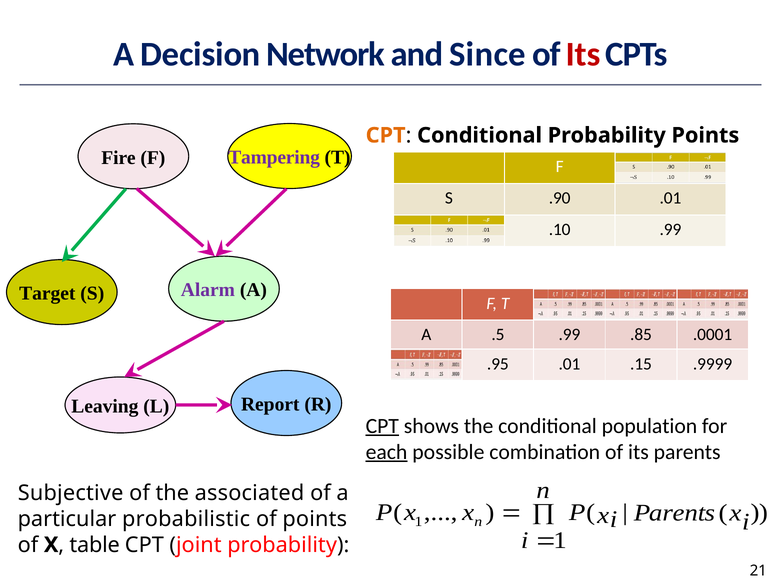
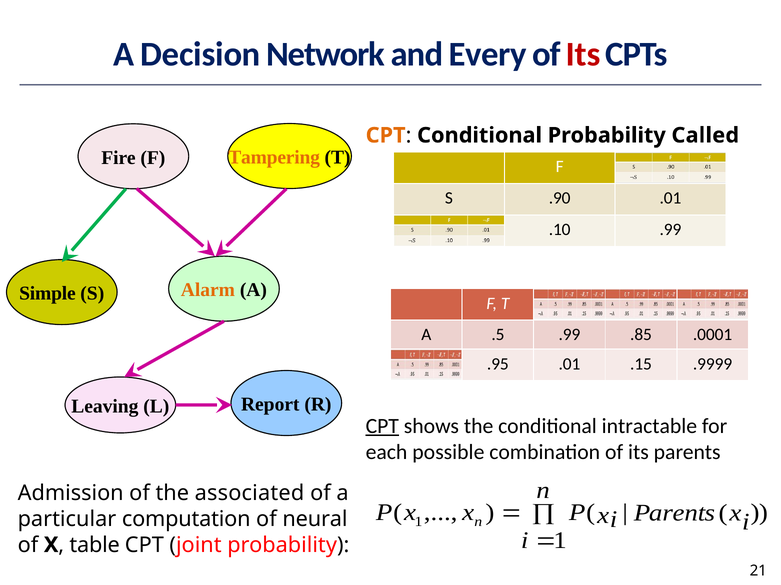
Since: Since -> Every
Probability Points: Points -> Called
Tampering colour: purple -> orange
Alarm colour: purple -> orange
Target: Target -> Simple
population: population -> intractable
each underline: present -> none
Subjective: Subjective -> Admission
probabilistic: probabilistic -> computation
of points: points -> neural
